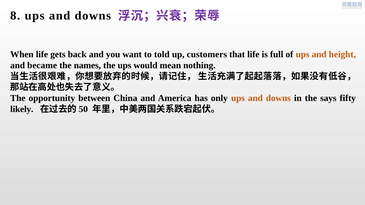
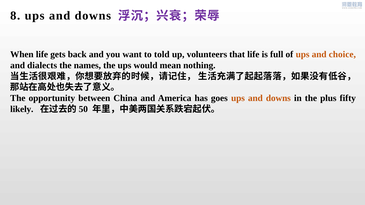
customers: customers -> volunteers
height: height -> choice
became: became -> dialects
only: only -> goes
says: says -> plus
